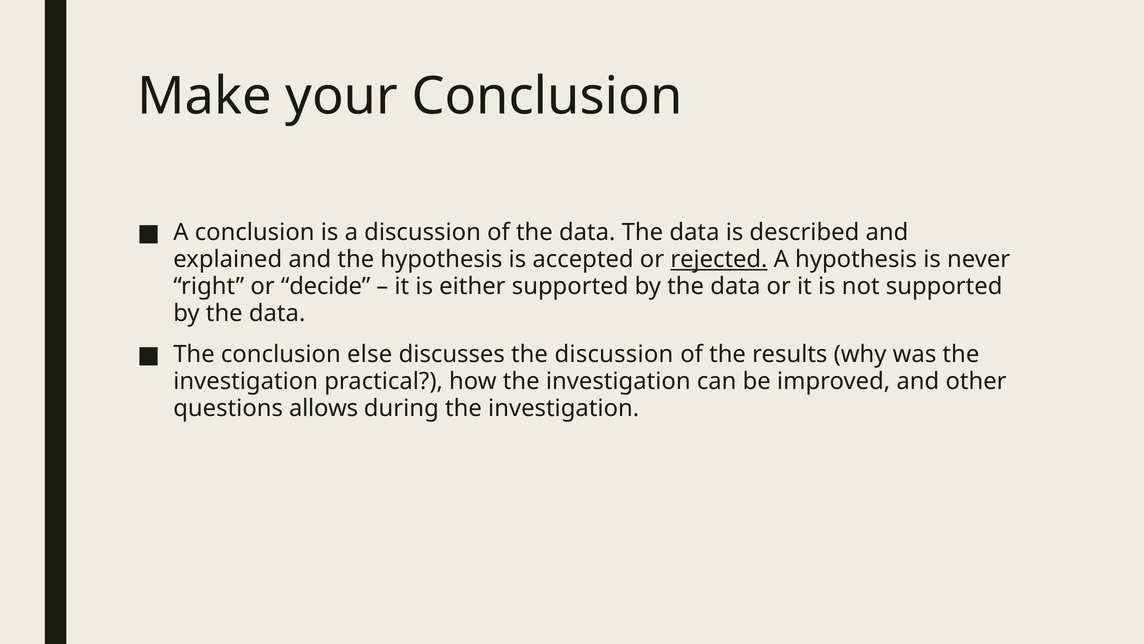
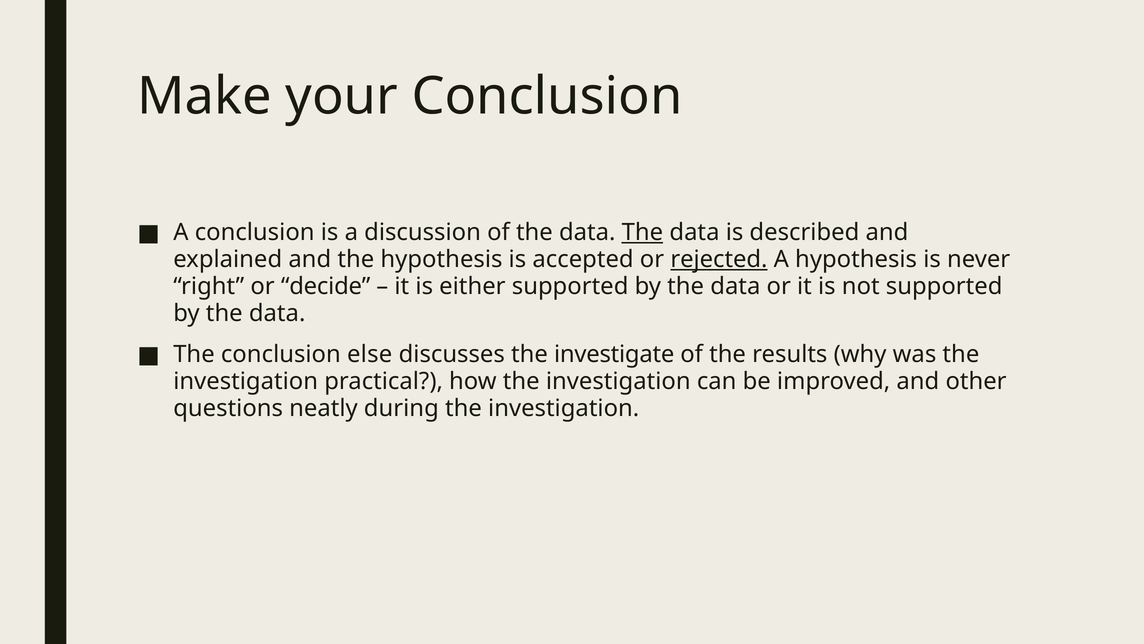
The at (642, 232) underline: none -> present
the discussion: discussion -> investigate
allows: allows -> neatly
